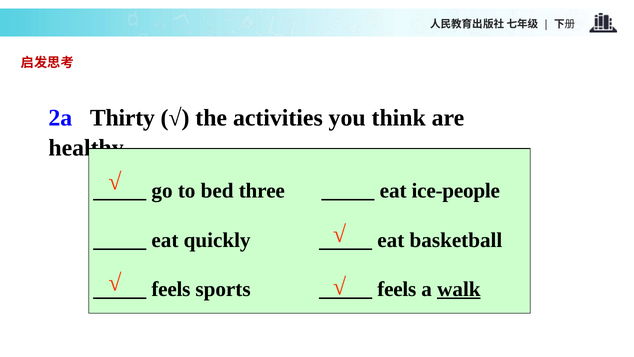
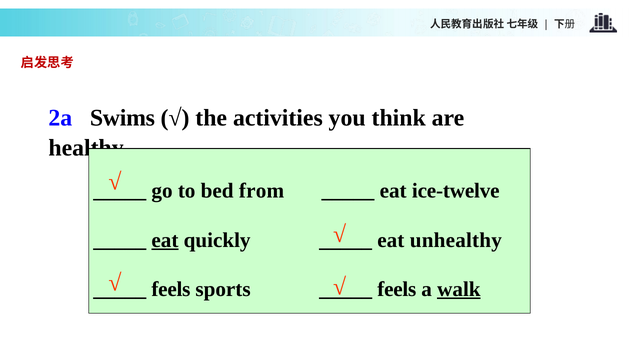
Thirty: Thirty -> Swims
three: three -> from
ice-people: ice-people -> ice-twelve
eat at (165, 240) underline: none -> present
basketball: basketball -> unhealthy
